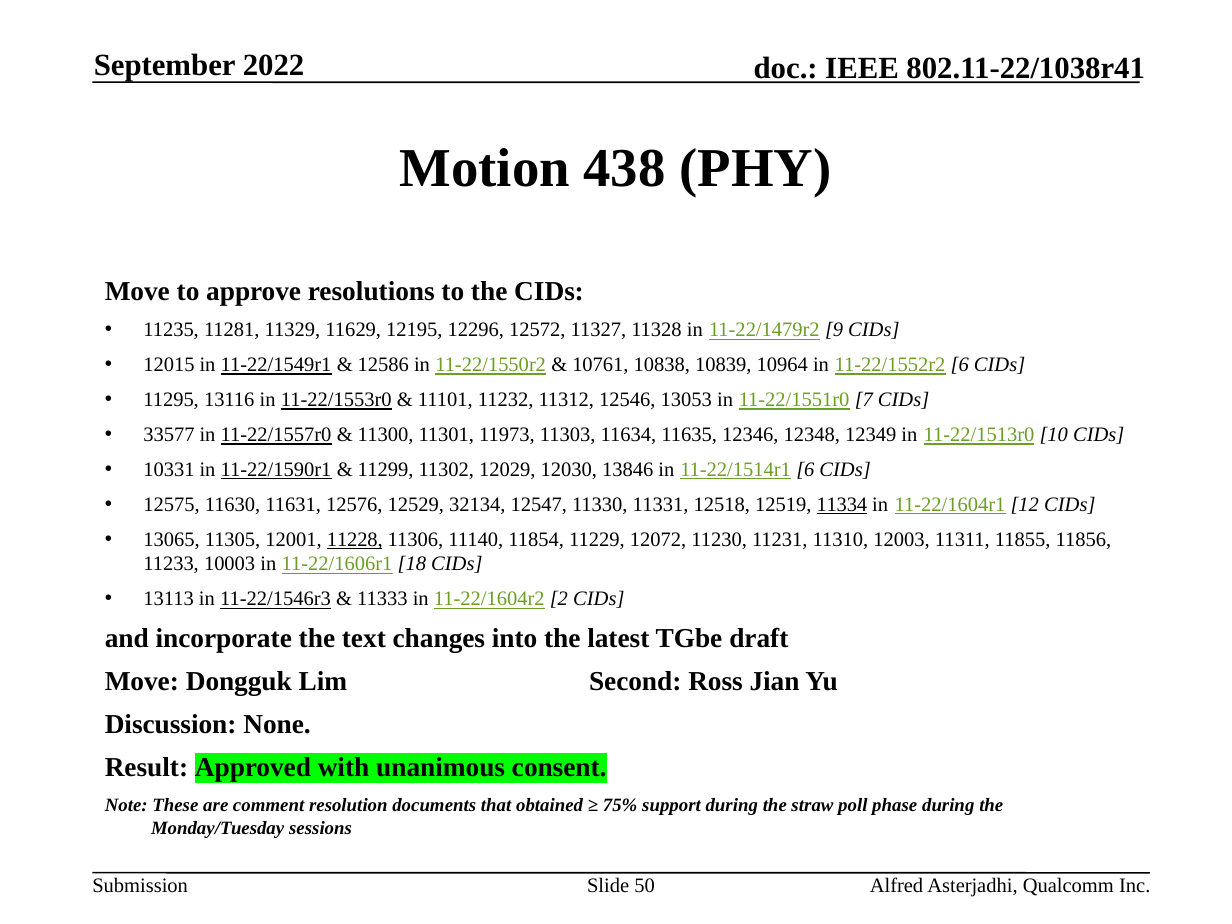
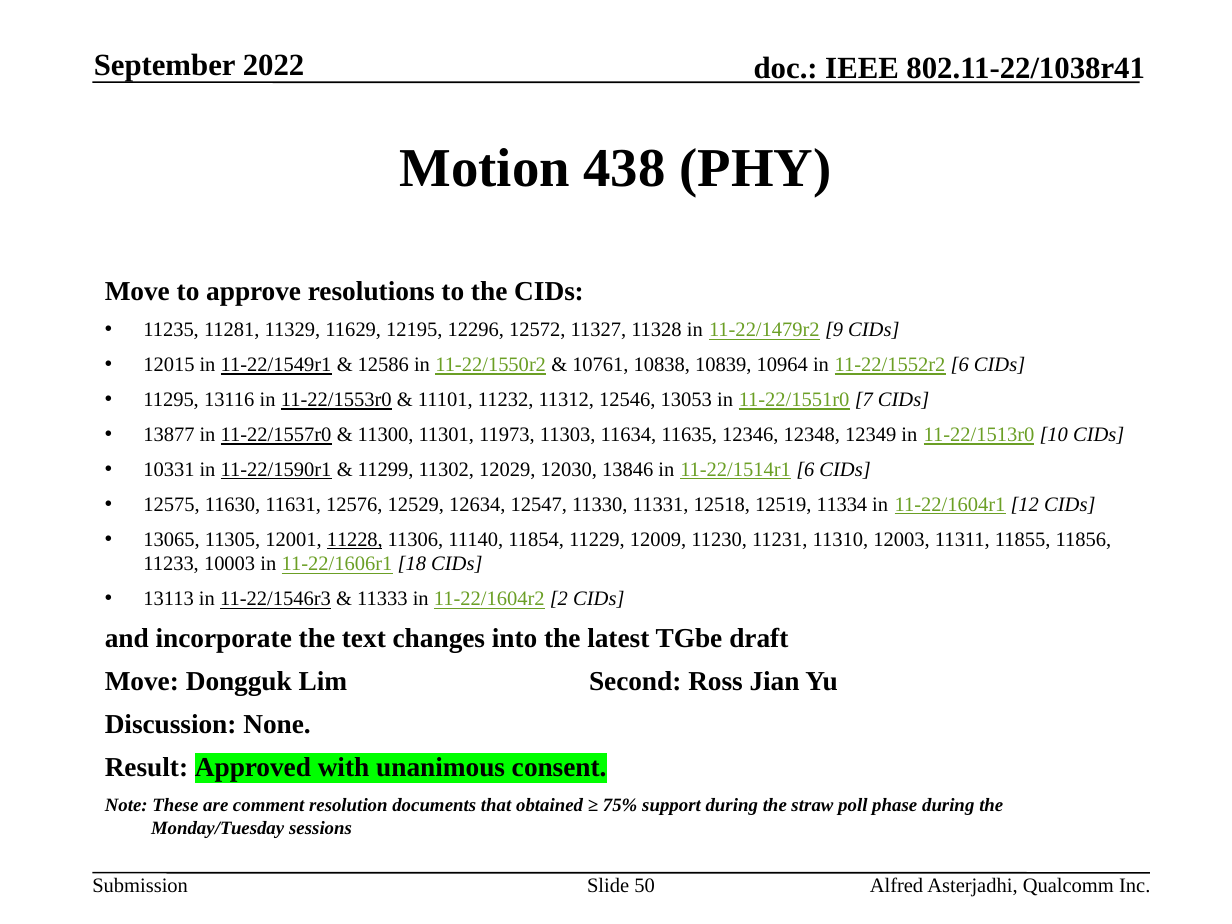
33577: 33577 -> 13877
32134: 32134 -> 12634
11334 underline: present -> none
12072: 12072 -> 12009
